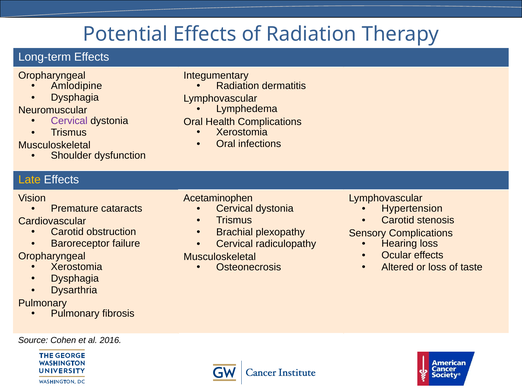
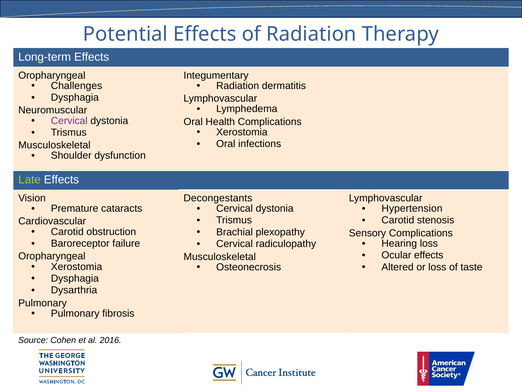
Amlodipine: Amlodipine -> Challenges
Late colour: yellow -> light green
Acetaminophen: Acetaminophen -> Decongestants
